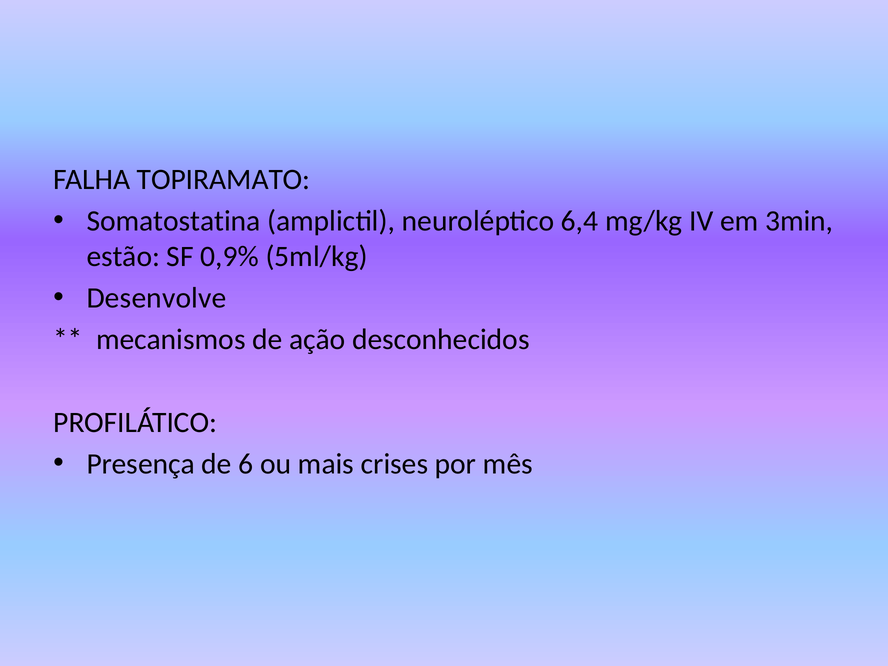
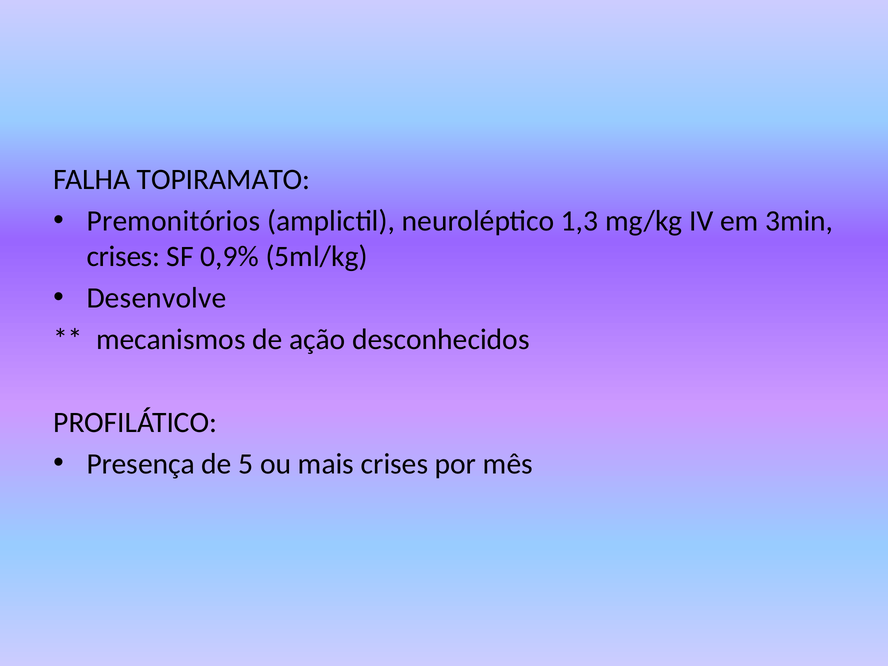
Somatostatina: Somatostatina -> Premonitórios
6,4: 6,4 -> 1,3
estão at (123, 257): estão -> crises
6: 6 -> 5
